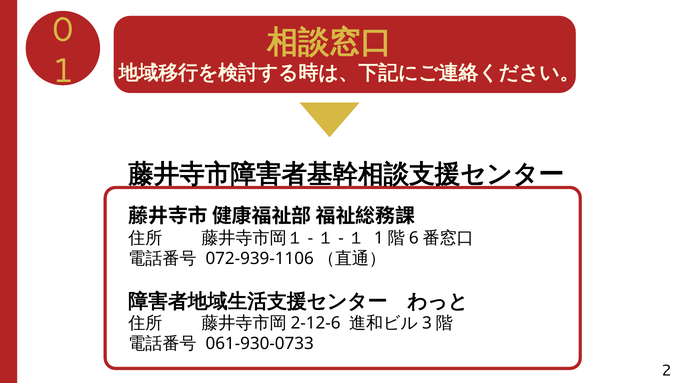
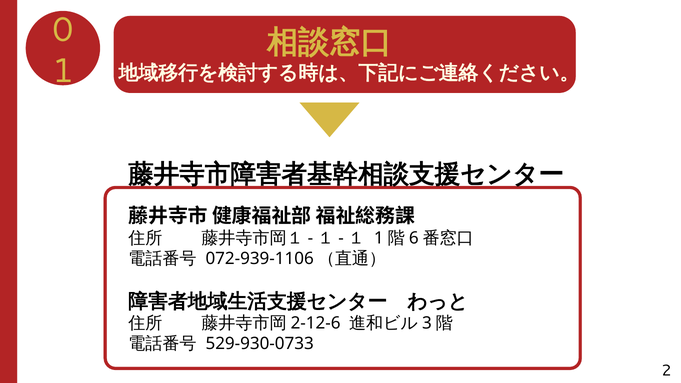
061-930-0733: 061-930-0733 -> 529-930-0733
